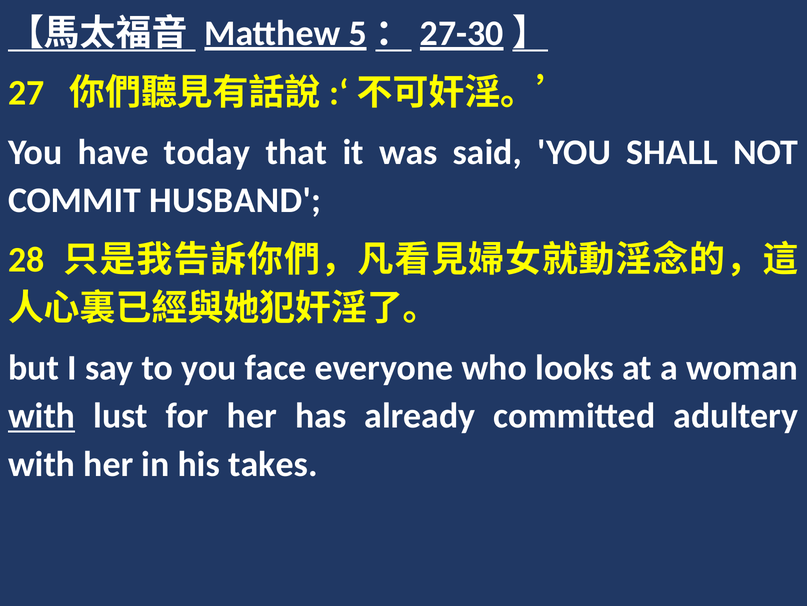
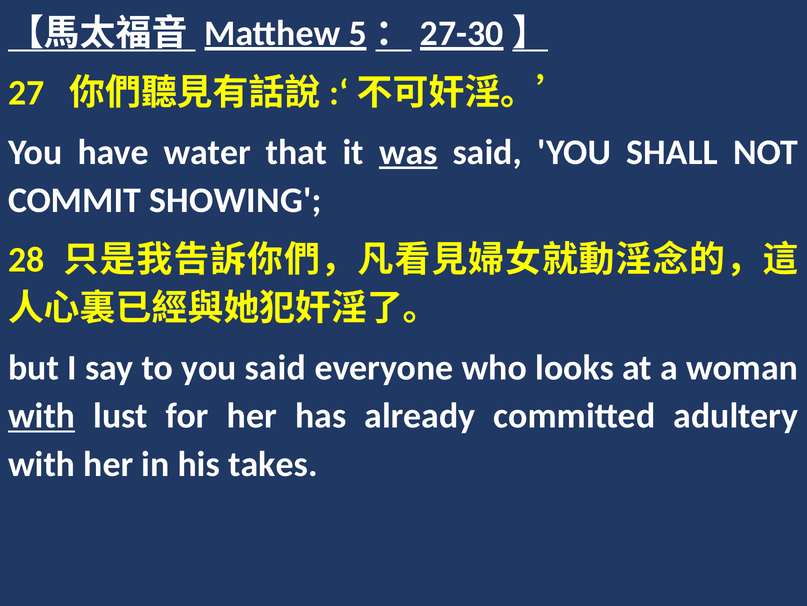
today: today -> water
was underline: none -> present
HUSBAND: HUSBAND -> SHOWING
you face: face -> said
